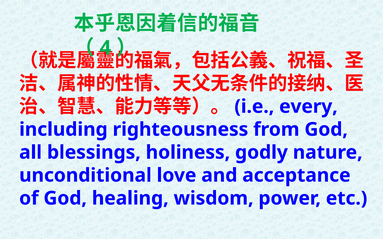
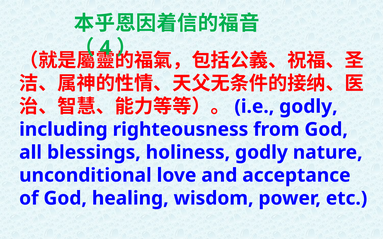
every at (308, 107): every -> godly
